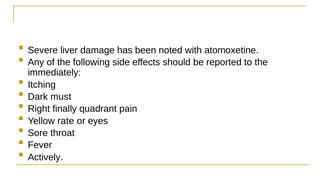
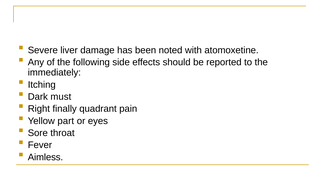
rate: rate -> part
Actively: Actively -> Aimless
